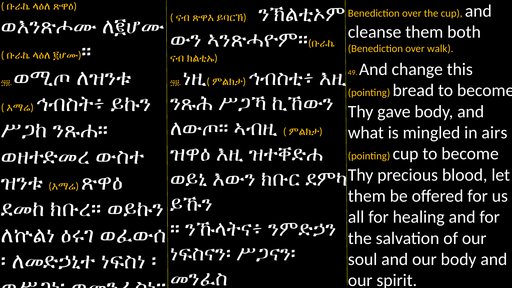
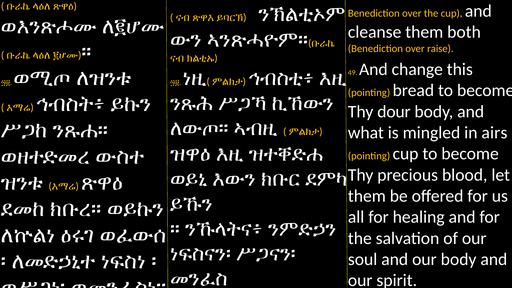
walk: walk -> raise
gave: gave -> dour
